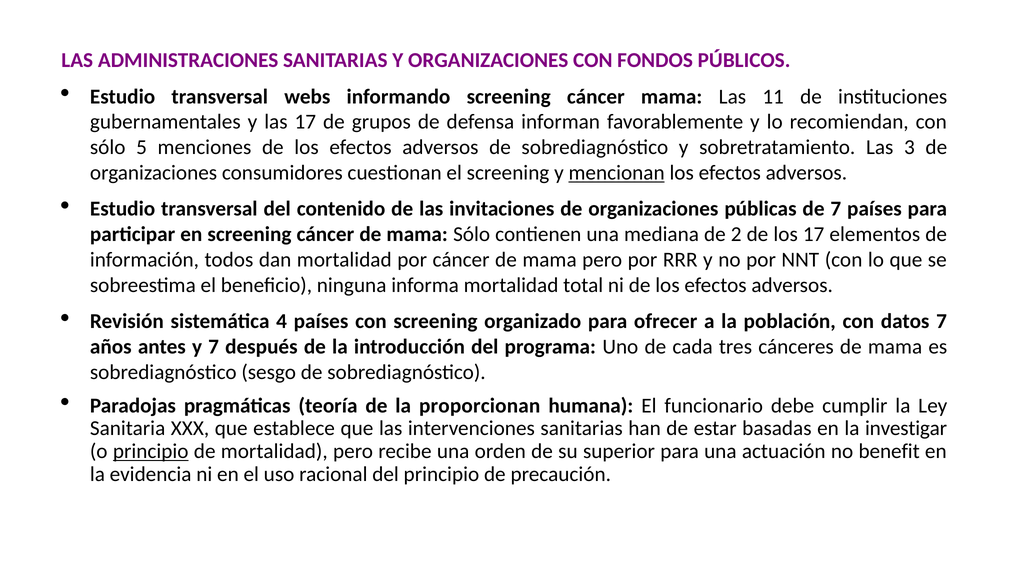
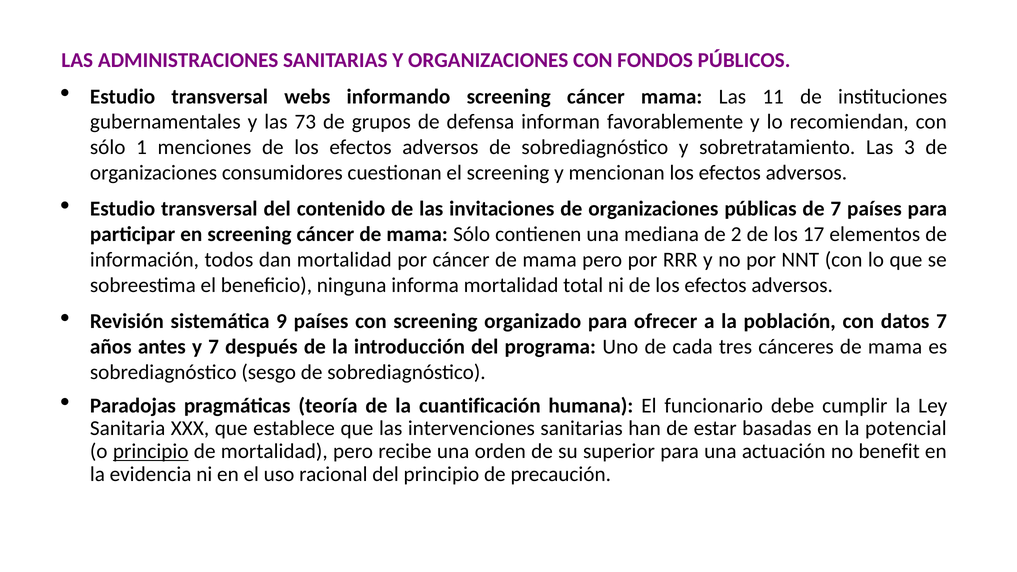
las 17: 17 -> 73
5: 5 -> 1
mencionan underline: present -> none
4: 4 -> 9
proporcionan: proporcionan -> cuantificación
investigar: investigar -> potencial
